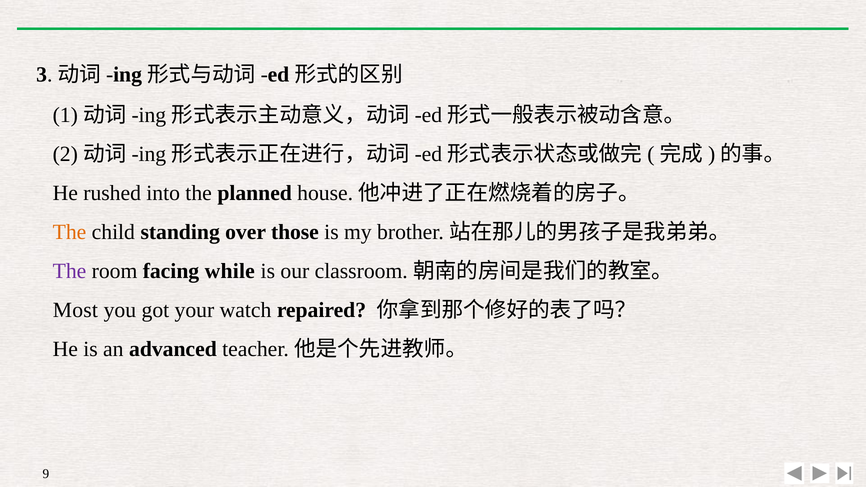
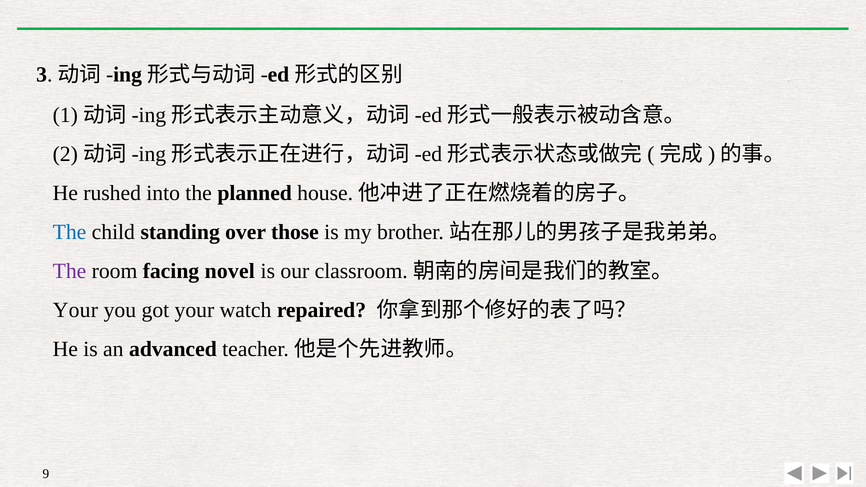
The at (70, 232) colour: orange -> blue
while: while -> novel
Most at (75, 310): Most -> Your
